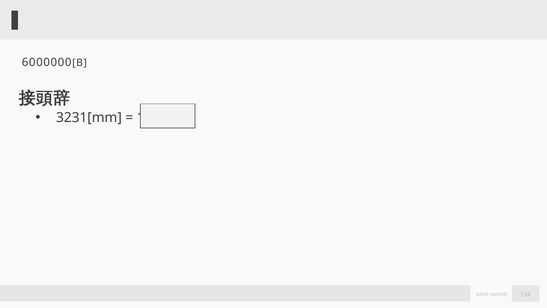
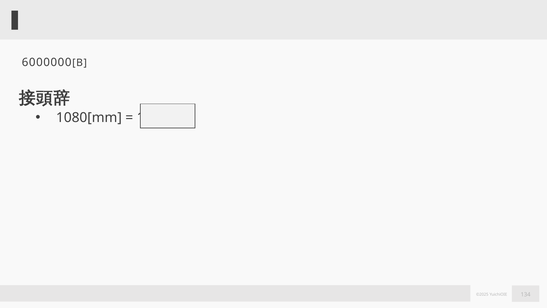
3231[mm: 3231[mm -> 1080[mm
